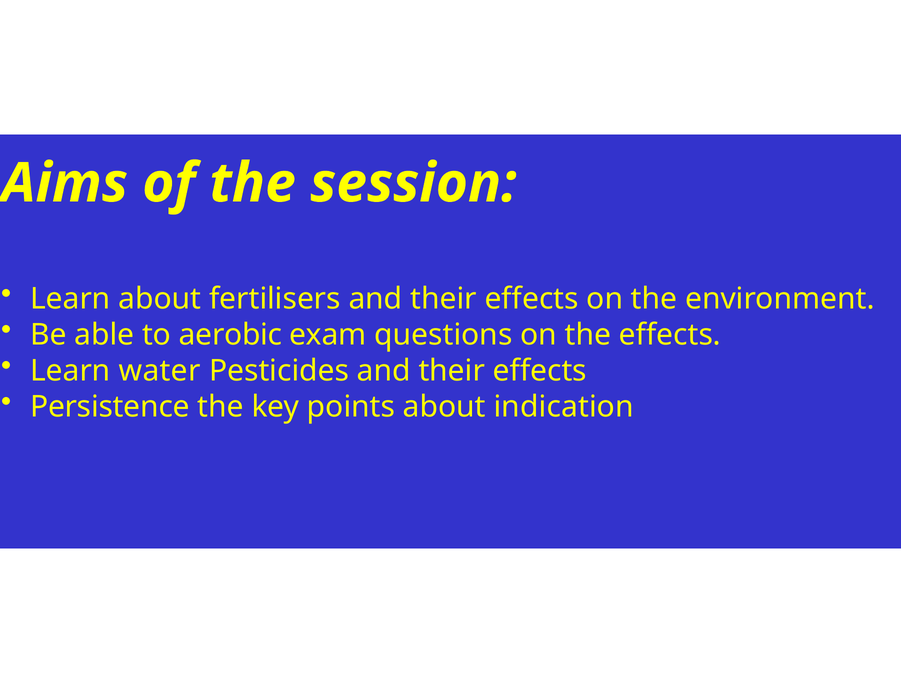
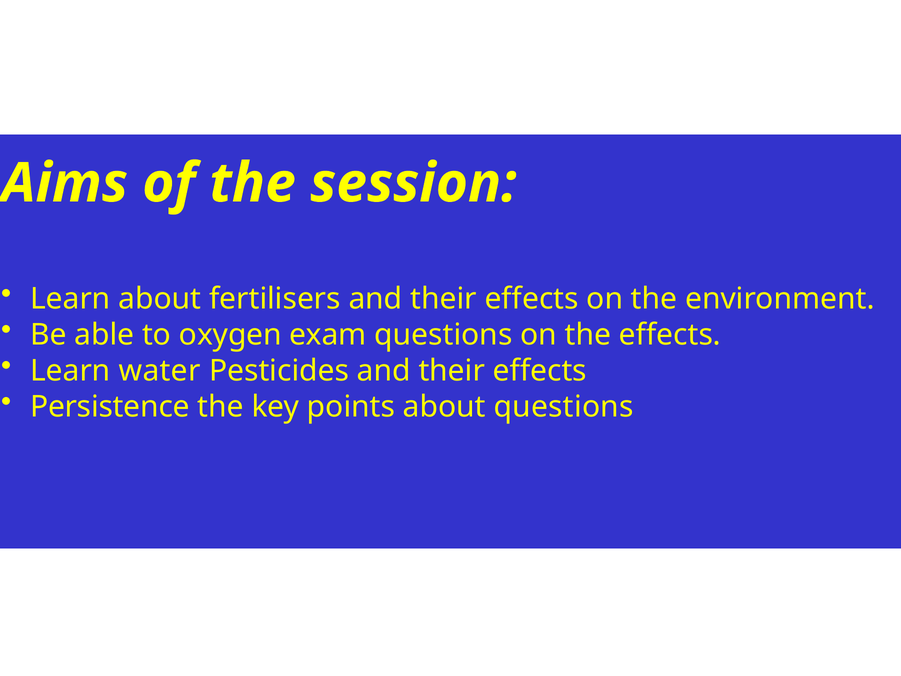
aerobic: aerobic -> oxygen
about indication: indication -> questions
